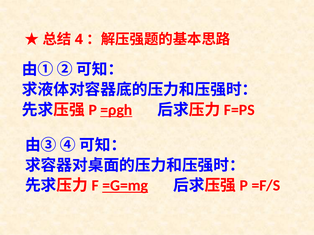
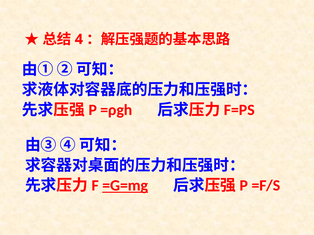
=ρgh underline: present -> none
